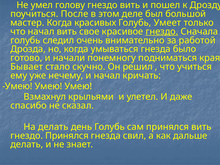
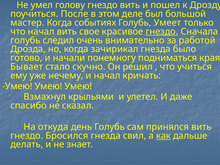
красивых: красивых -> событиях
умываться: умываться -> зачирикал
На делать: делать -> откуда
гнездо Принялся: Принялся -> Бросился
как underline: none -> present
